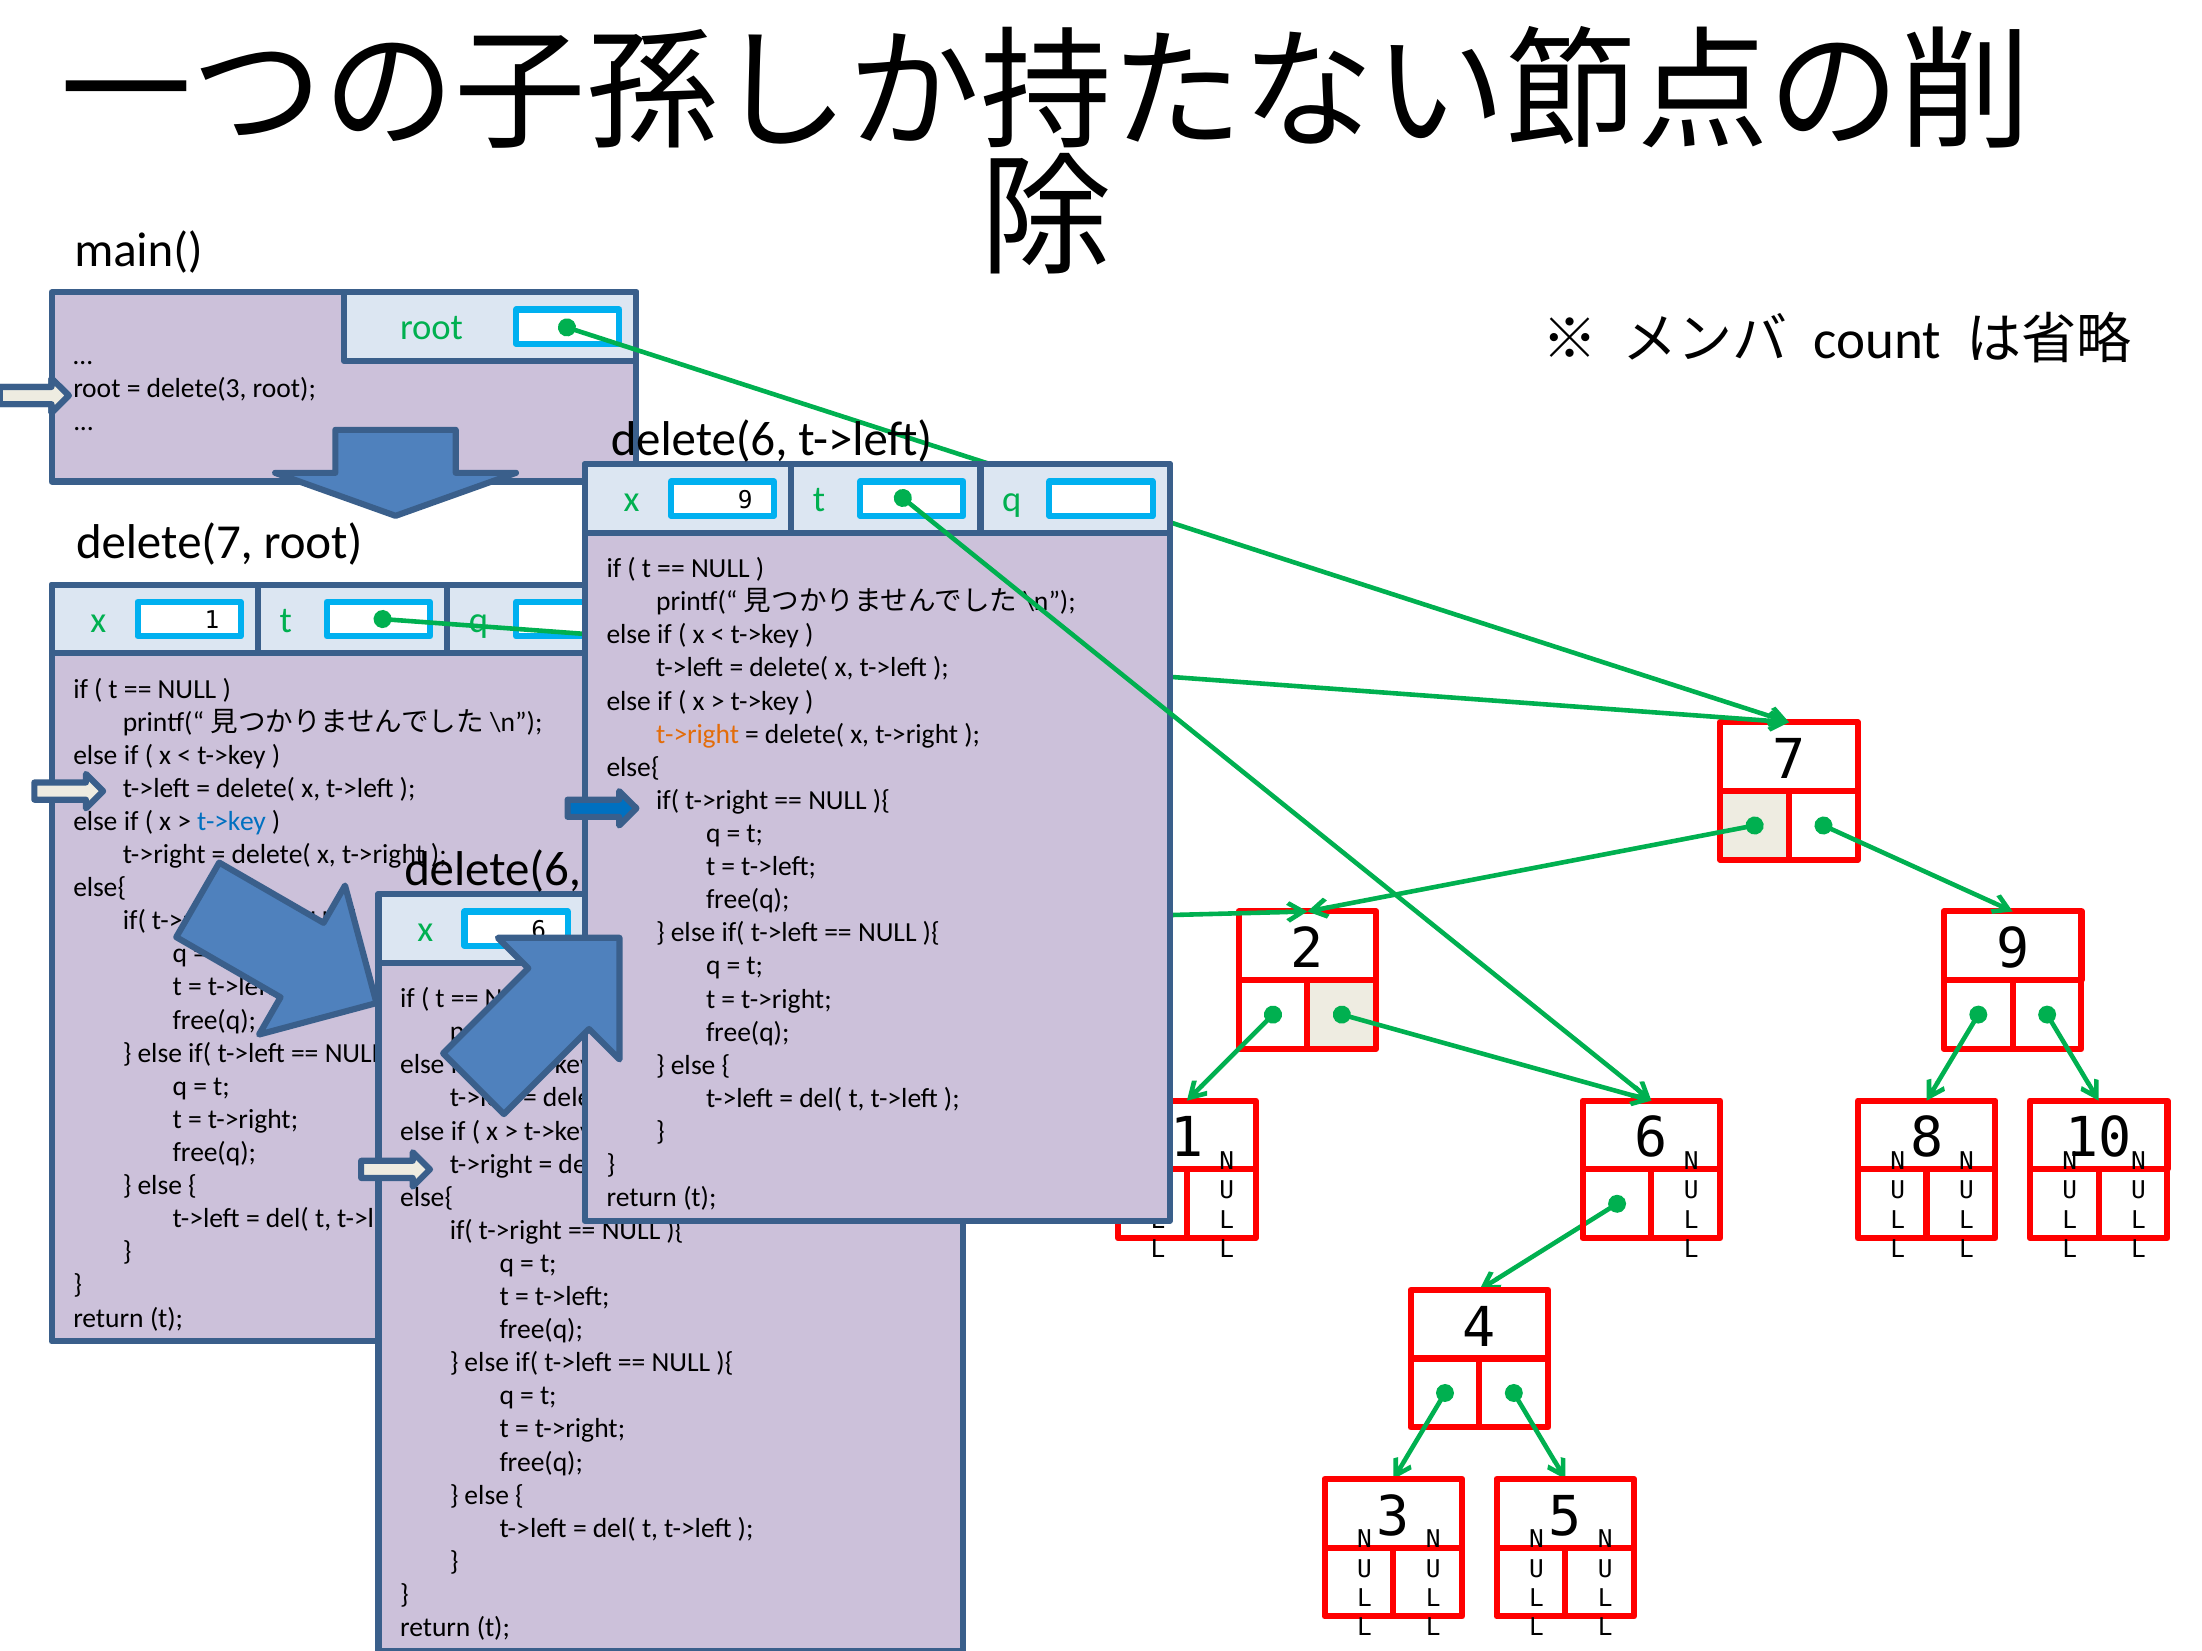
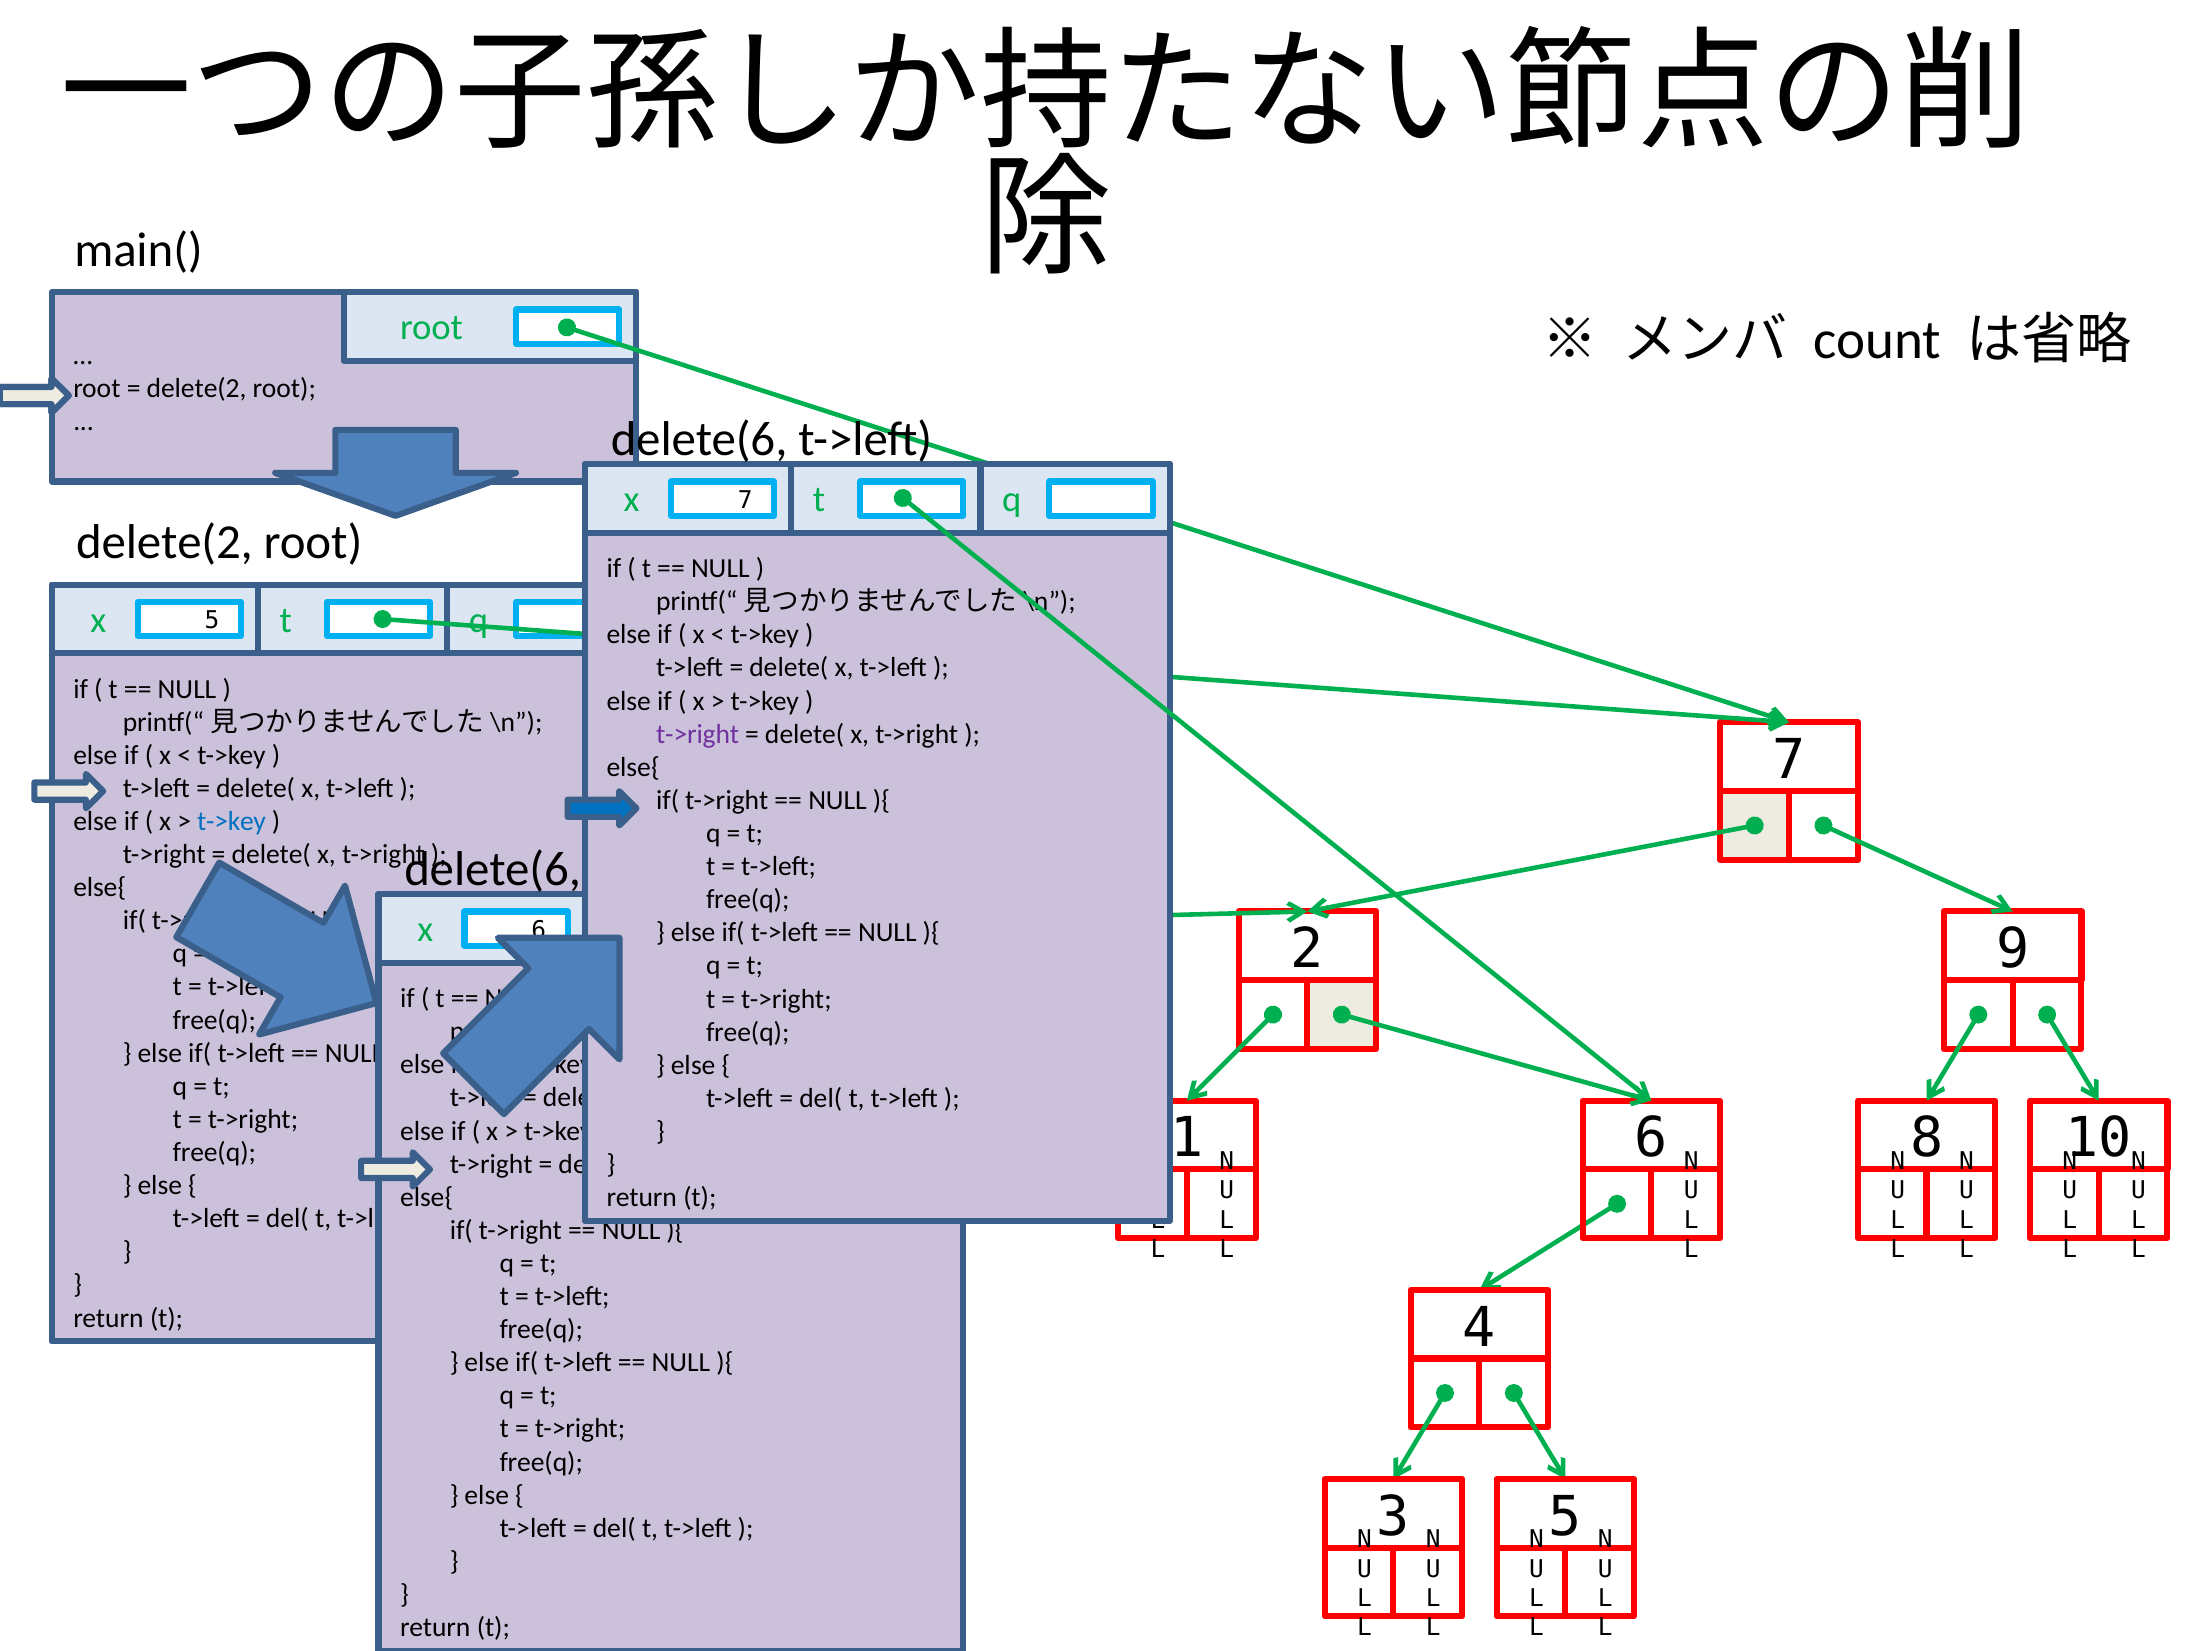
delete(3 at (197, 389): delete(3 -> delete(2
x 9: 9 -> 7
delete(7 at (165, 543): delete(7 -> delete(2
x 1: 1 -> 5
t->right at (698, 734) colour: orange -> purple
